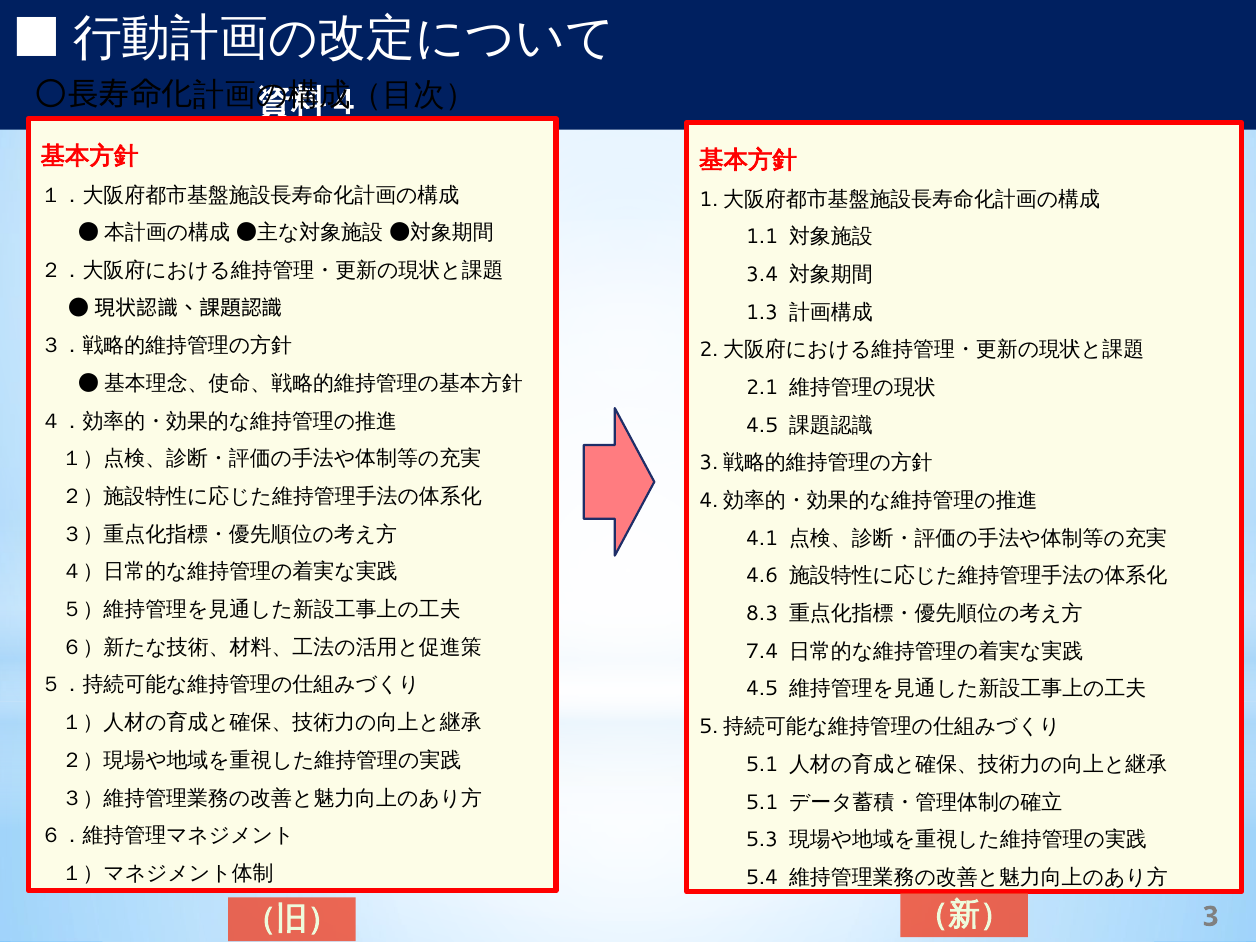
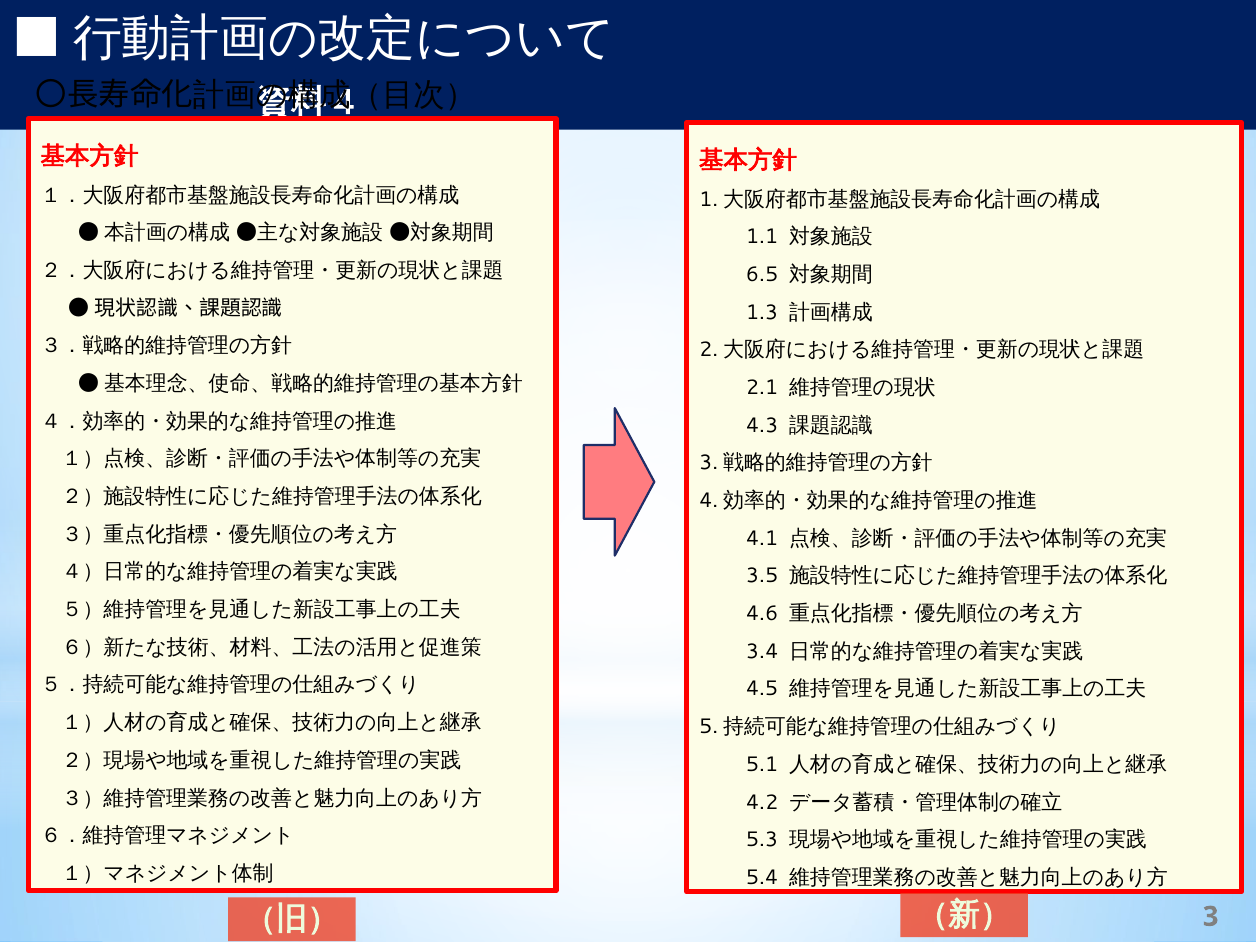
3.4: 3.4 -> 6.5
4.5 at (762, 425): 4.5 -> 4.3
4.6: 4.6 -> 3.5
8.3: 8.3 -> 4.6
7.4: 7.4 -> 3.4
5.1 at (762, 802): 5.1 -> 4.2
